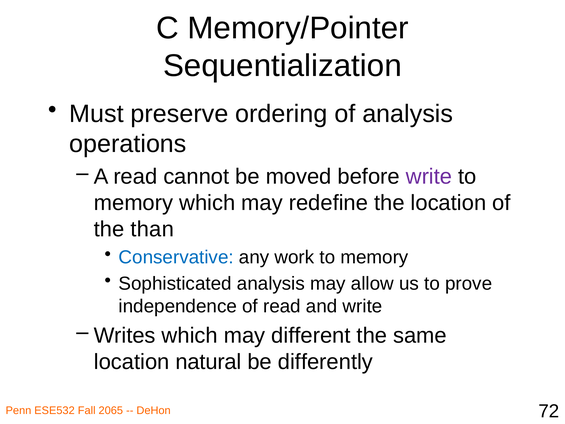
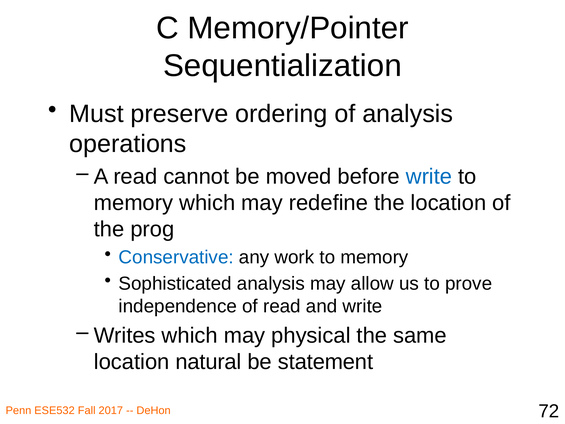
write at (429, 176) colour: purple -> blue
than: than -> prog
different: different -> physical
differently: differently -> statement
2065: 2065 -> 2017
